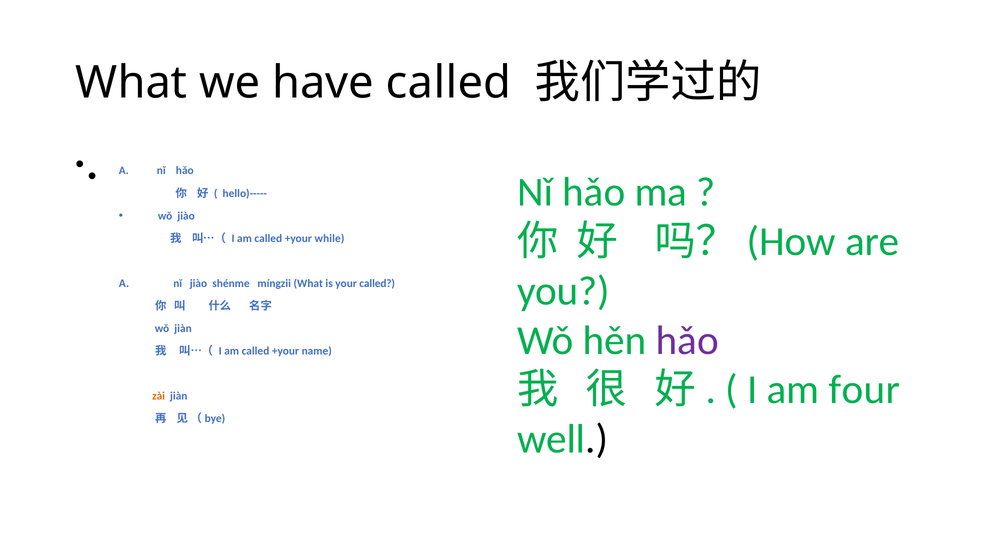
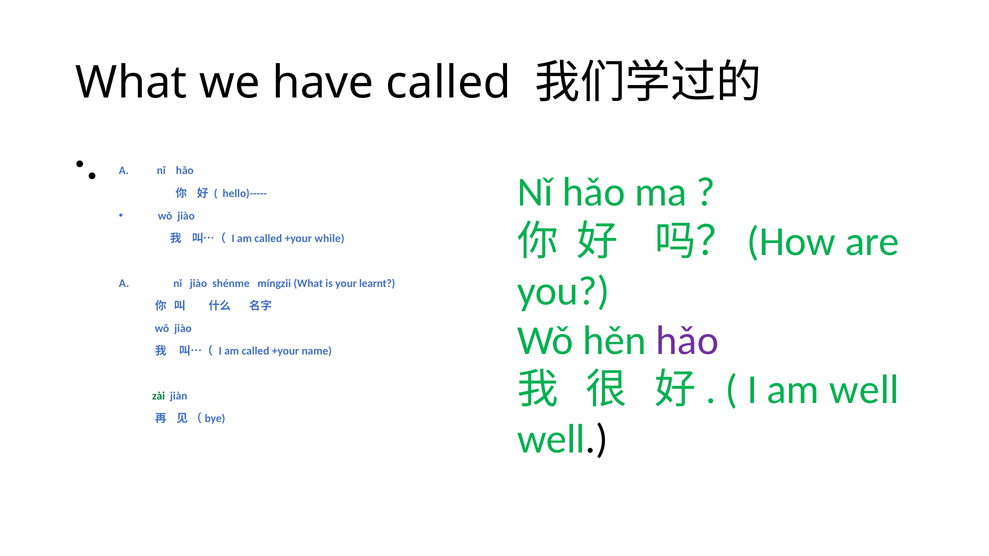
your called: called -> learnt
jiàn at (183, 329): jiàn -> jiào
am four: four -> well
zài colour: orange -> green
